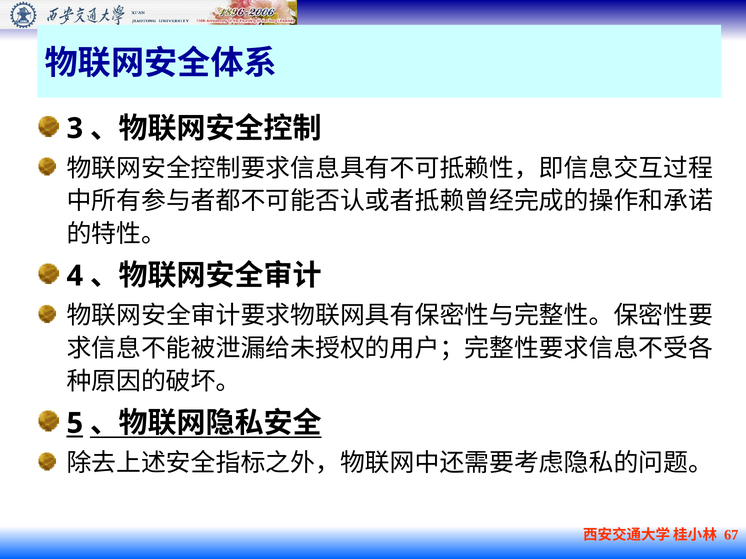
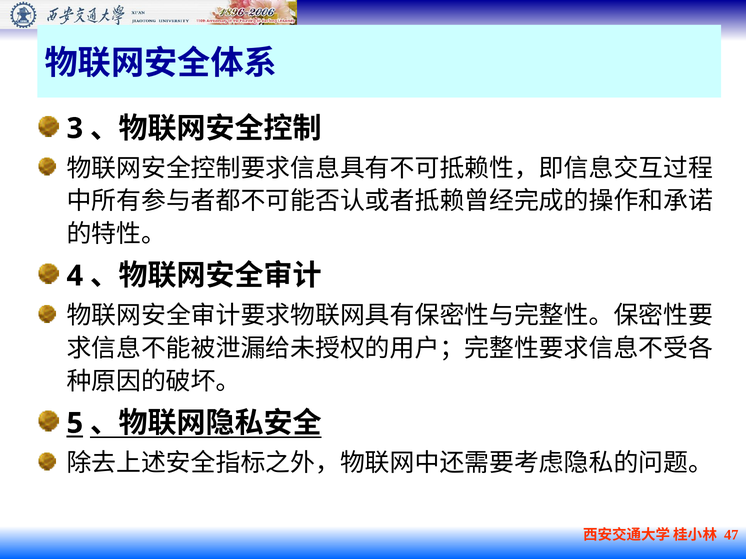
67: 67 -> 47
